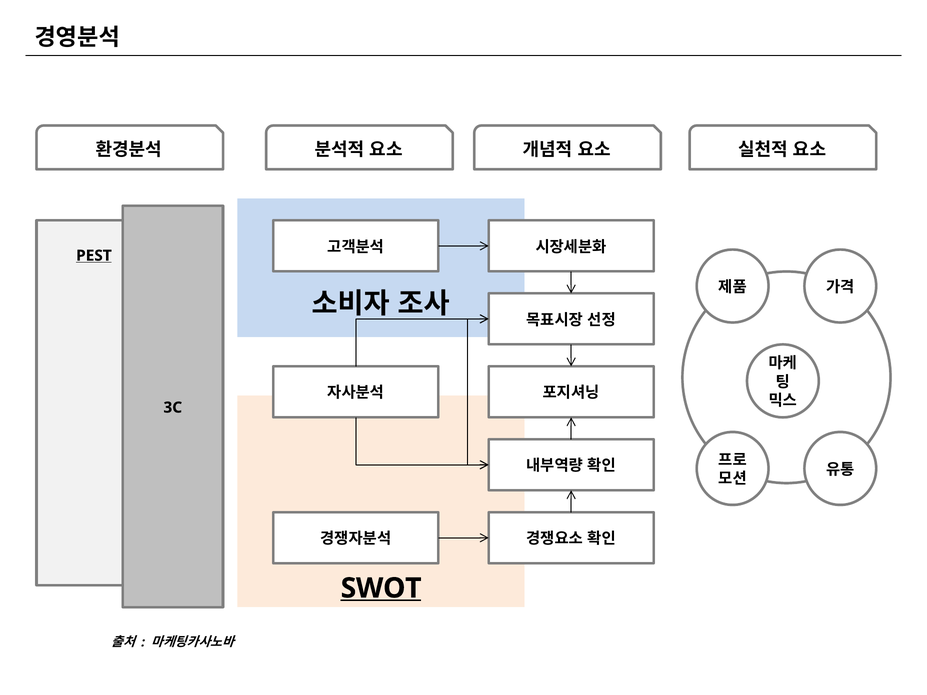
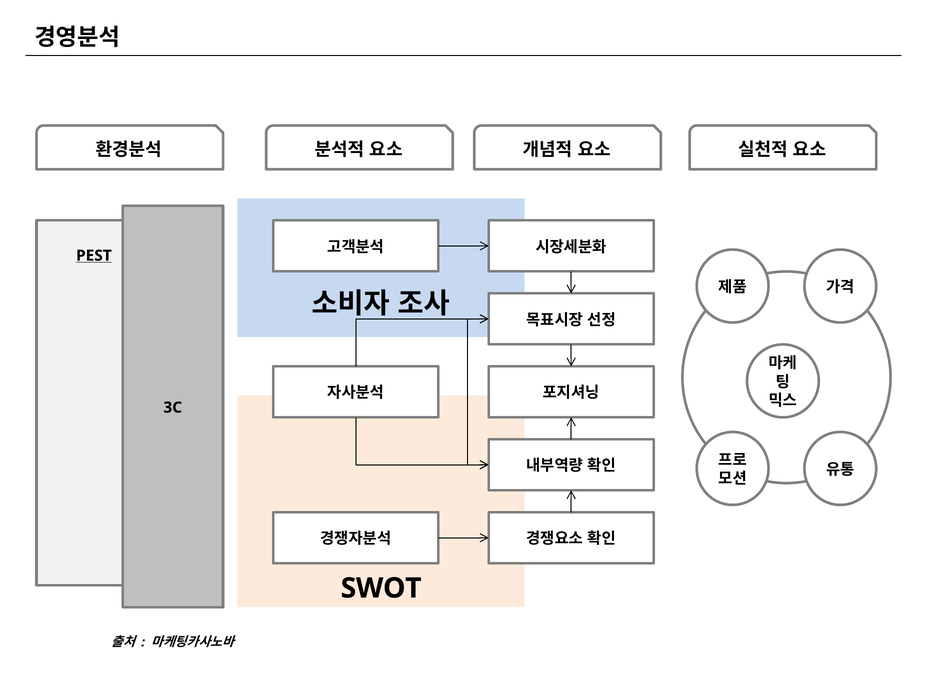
SWOT underline: present -> none
